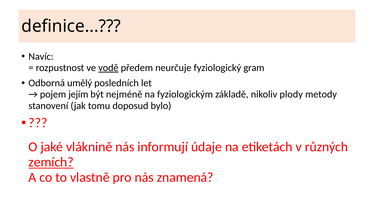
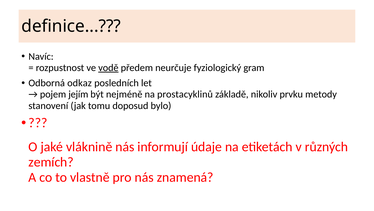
umělý: umělý -> odkaz
fyziologickým: fyziologickým -> prostacyklinů
plody: plody -> prvku
zemích underline: present -> none
